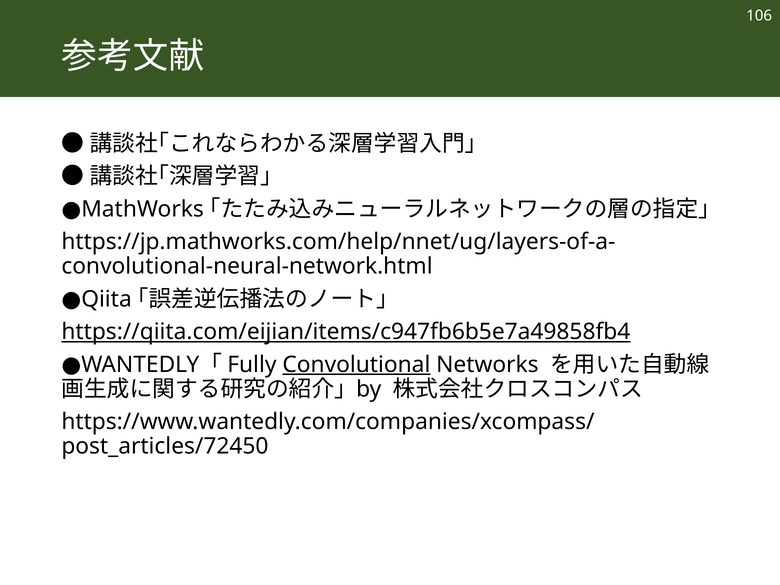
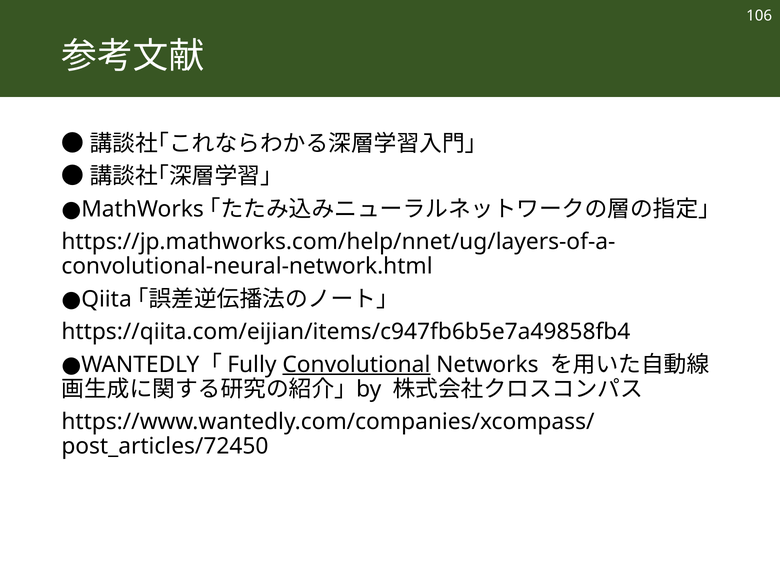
https://qiita.com/eijian/items/c947fb6b5e7a49858fb4 underline: present -> none
